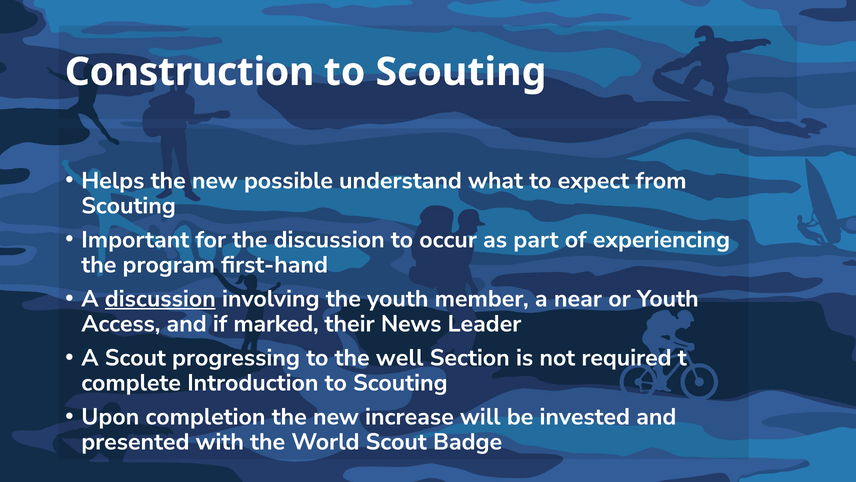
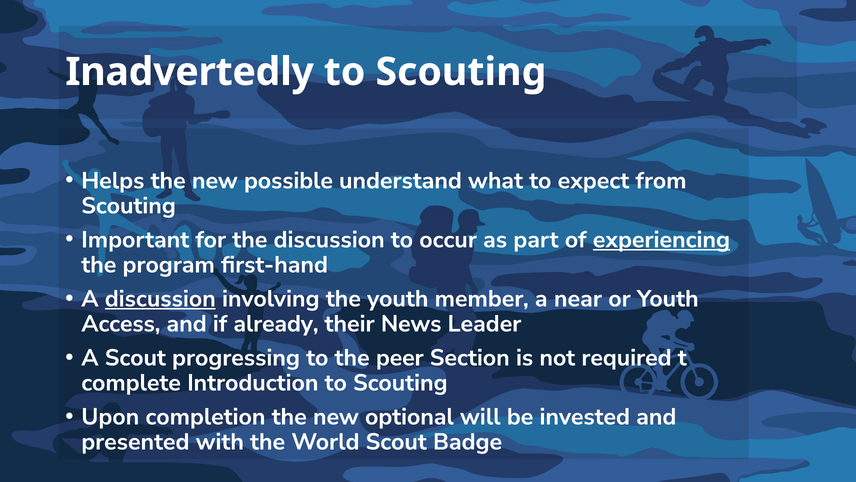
Construction: Construction -> Inadvertedly
experiencing underline: none -> present
marked: marked -> already
well: well -> peer
increase: increase -> optional
